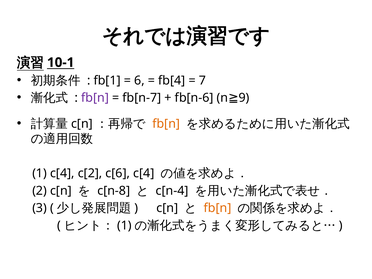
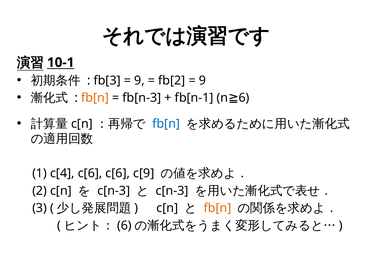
fb[1: fb[1 -> fb[3
6 at (139, 80): 6 -> 9
fb[4: fb[4 -> fb[2
7 at (202, 80): 7 -> 9
fb[n at (95, 98) colour: purple -> orange
fb[n-7: fb[n-7 -> fb[n-3
fb[n-6: fb[n-6 -> fb[n-1
9 at (244, 98): 9 -> 6
fb[n at (166, 124) colour: orange -> blue
c[4 c[2: c[2 -> c[6
c[6 c[4: c[4 -> c[9
c[n-8 at (114, 191): c[n-8 -> c[n-3
c[n-4 at (172, 191): c[n-4 -> c[n-3
1 at (124, 225): 1 -> 6
